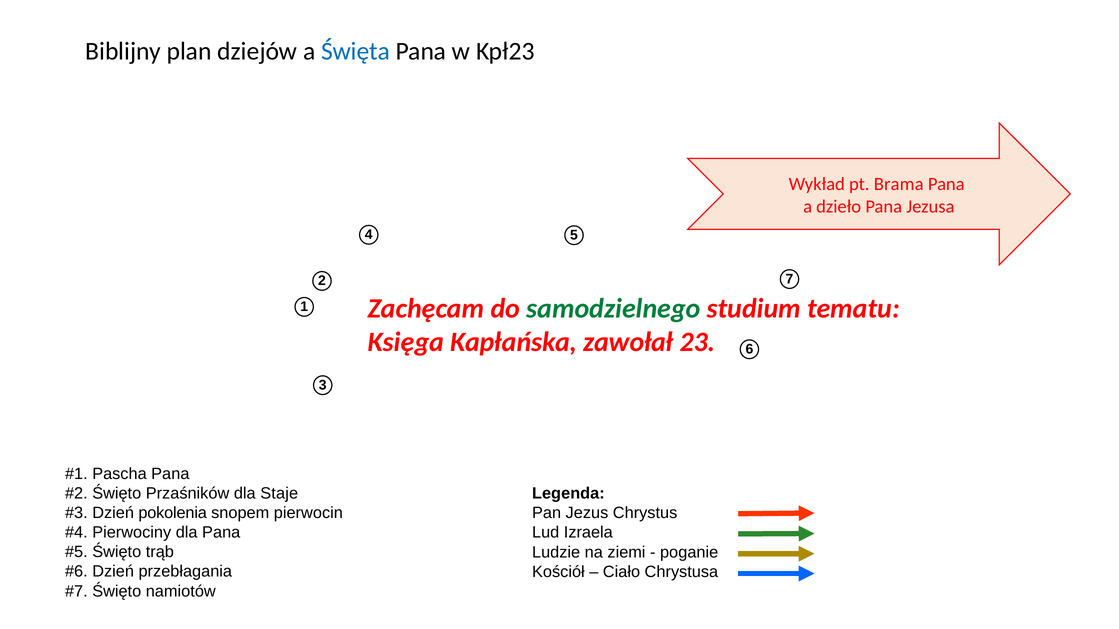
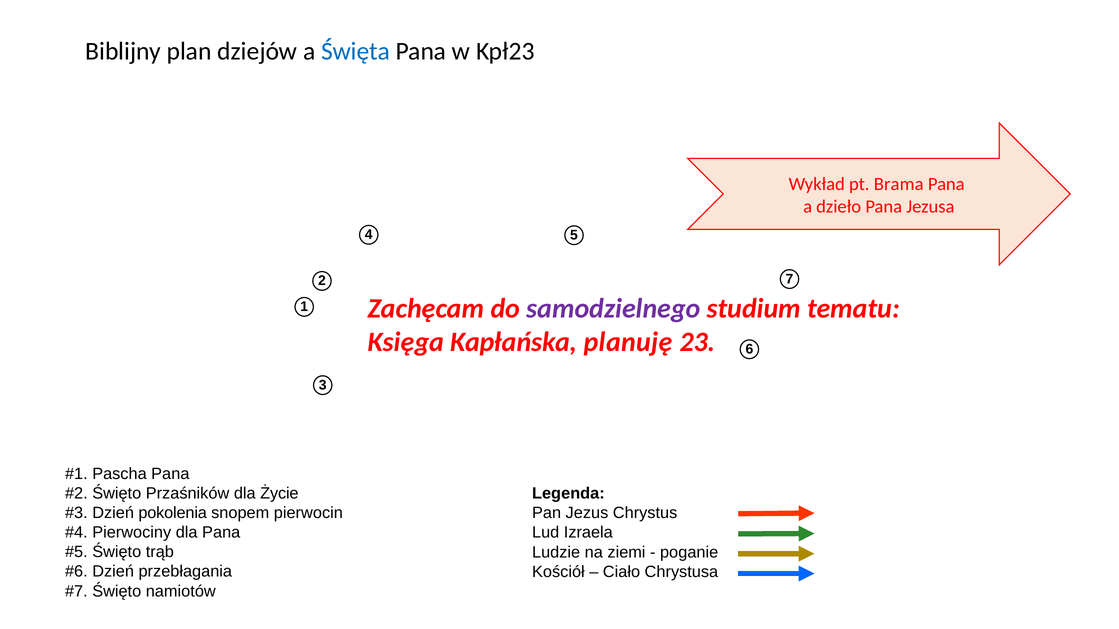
samodzielnego colour: green -> purple
zawołał: zawołał -> planuję
Staje: Staje -> Życie
